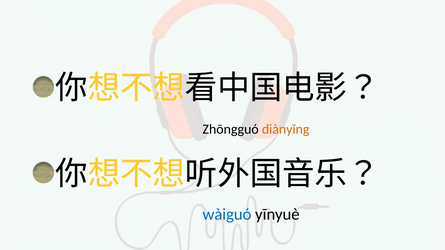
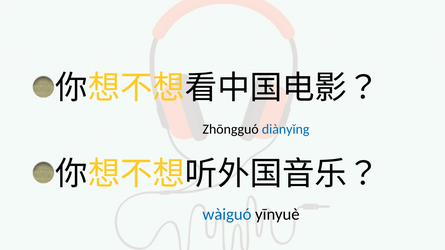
diànyǐng colour: orange -> blue
